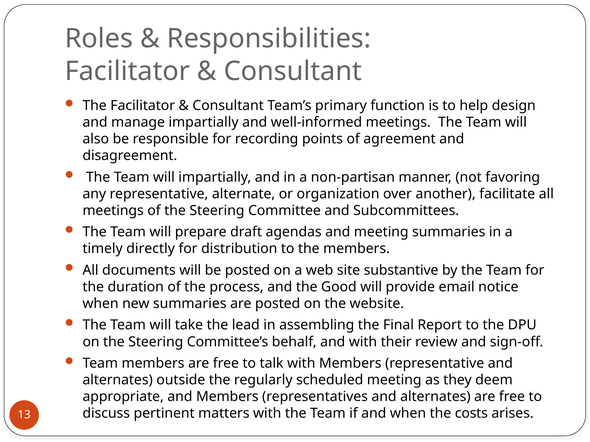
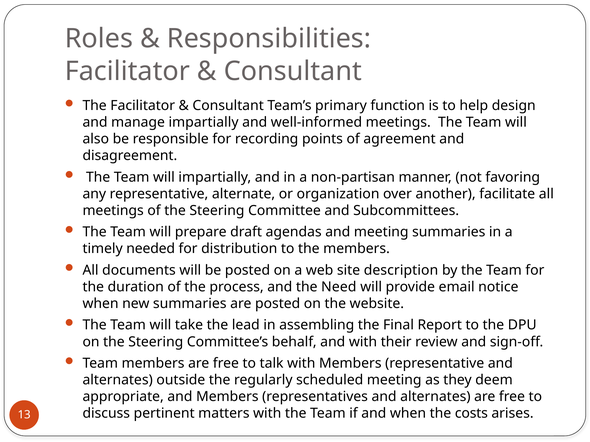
directly: directly -> needed
substantive: substantive -> description
Good: Good -> Need
